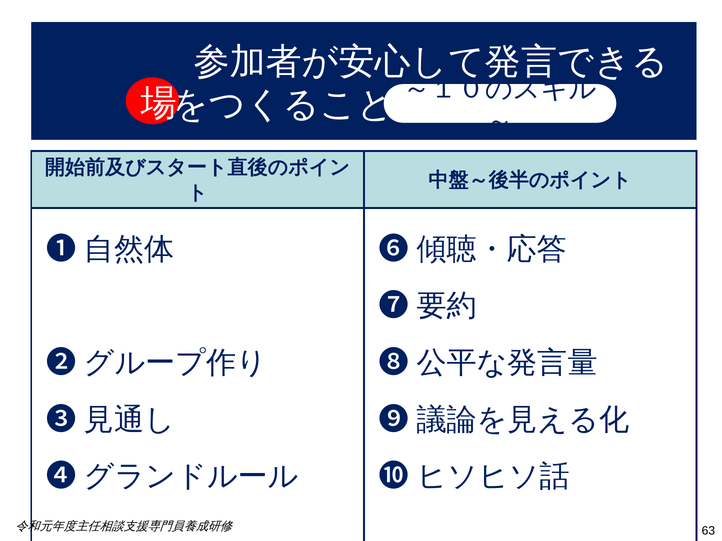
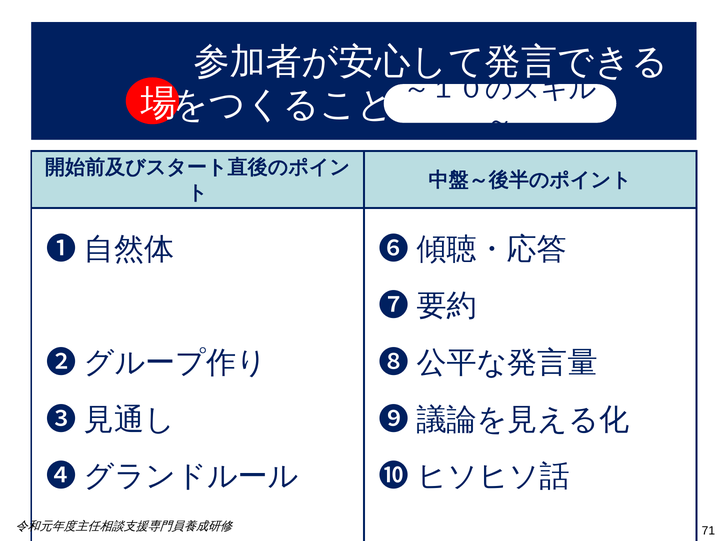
63: 63 -> 71
